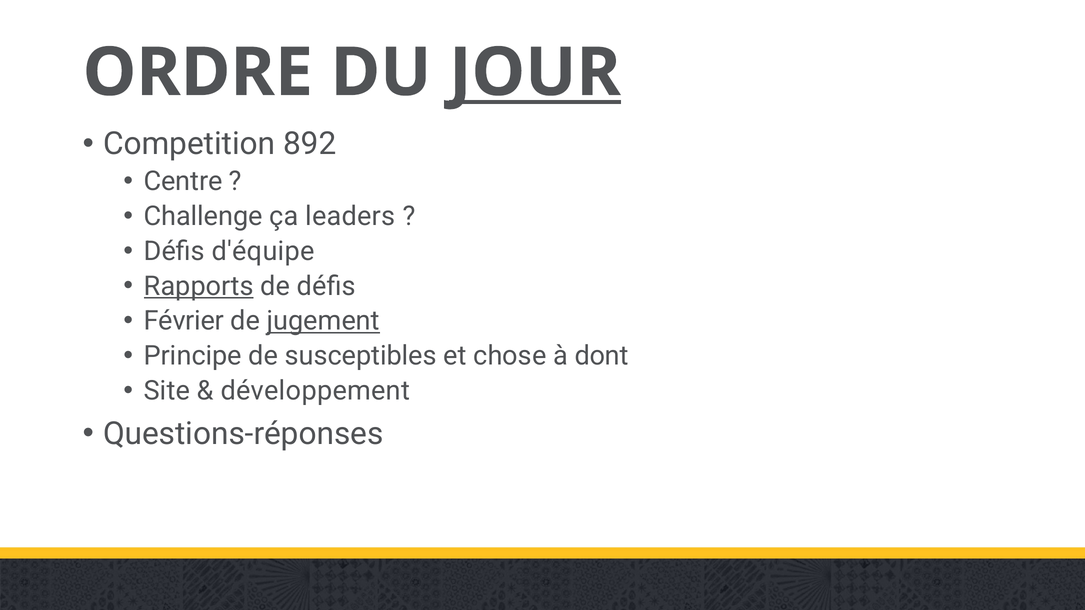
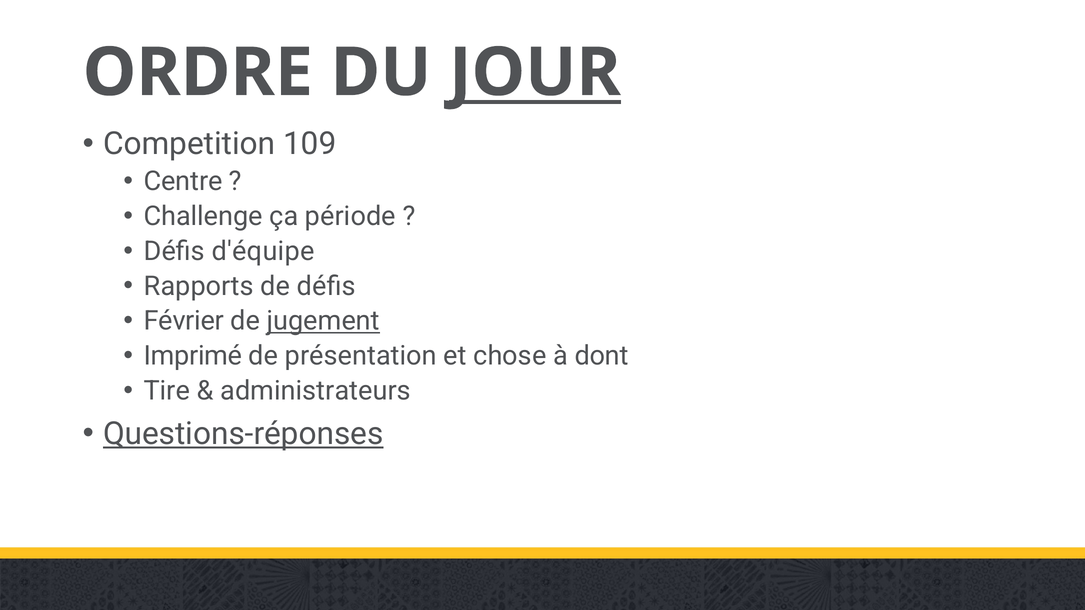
892: 892 -> 109
leaders: leaders -> période
Rapports underline: present -> none
Principe: Principe -> Imprimé
susceptibles: susceptibles -> présentation
Site: Site -> Tire
développement: développement -> administrateurs
Questions-réponses underline: none -> present
